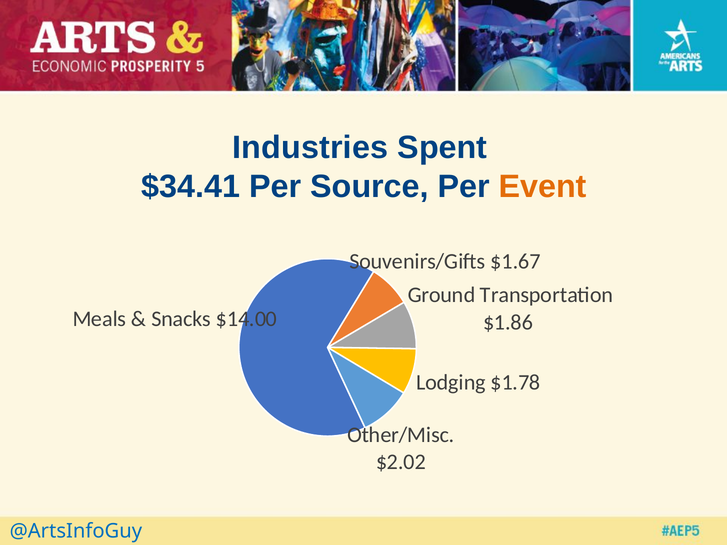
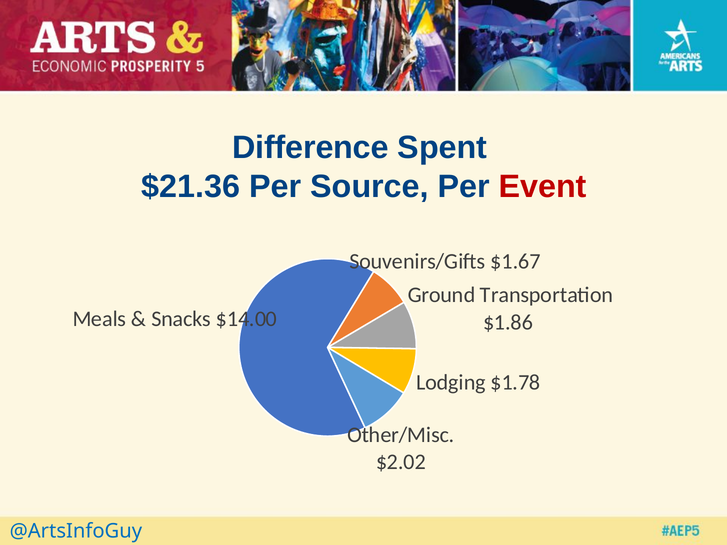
Industries: Industries -> Difference
$34.41: $34.41 -> $21.36
Event colour: orange -> red
